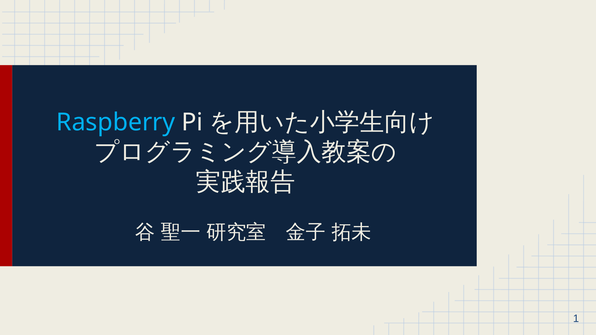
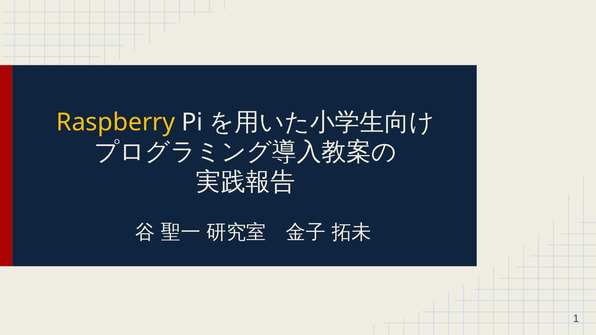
Raspberry colour: light blue -> yellow
